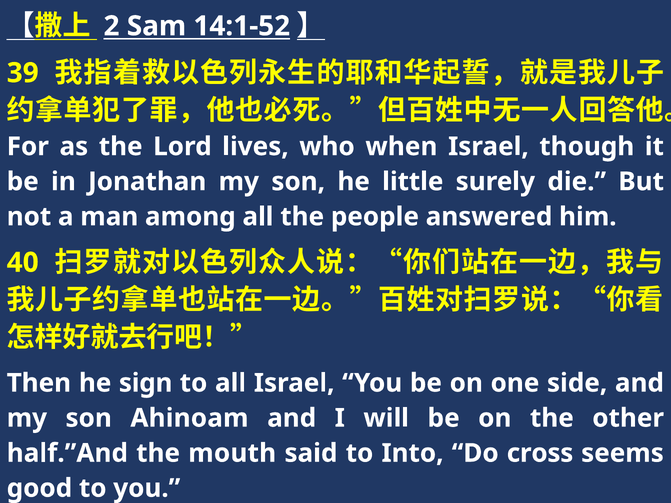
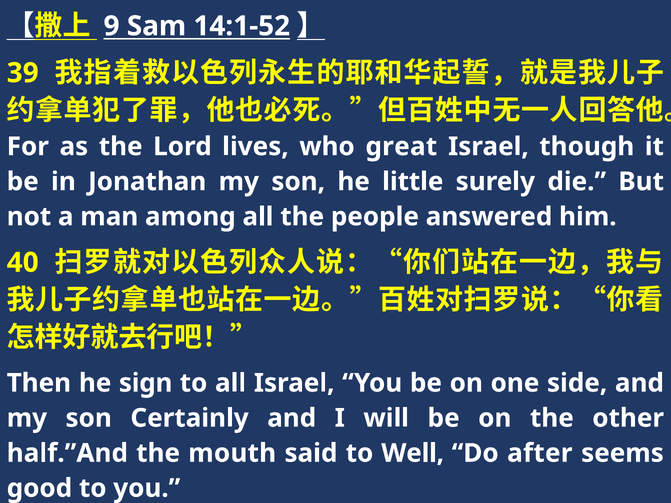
2: 2 -> 9
when: when -> great
Ahinoam: Ahinoam -> Certainly
Into: Into -> Well
cross: cross -> after
